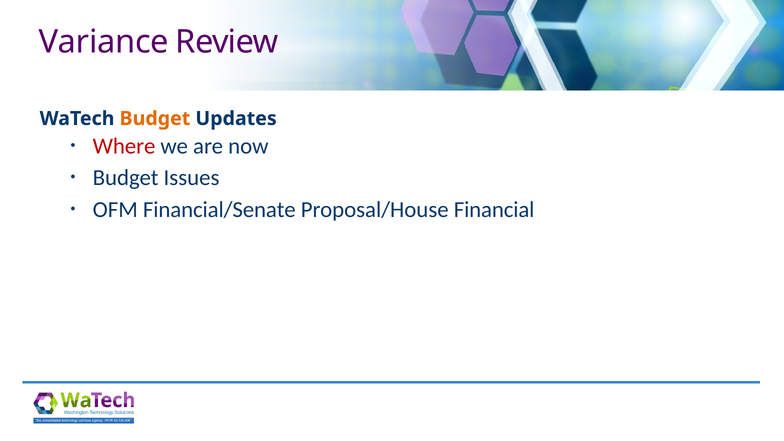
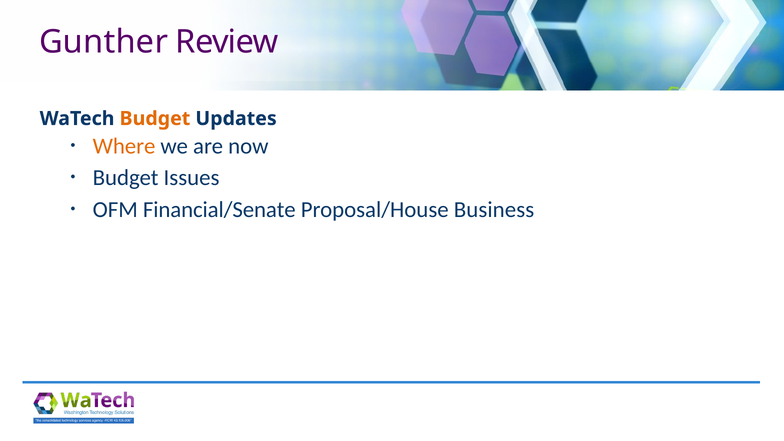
Variance: Variance -> Gunther
Where colour: red -> orange
Financial: Financial -> Business
